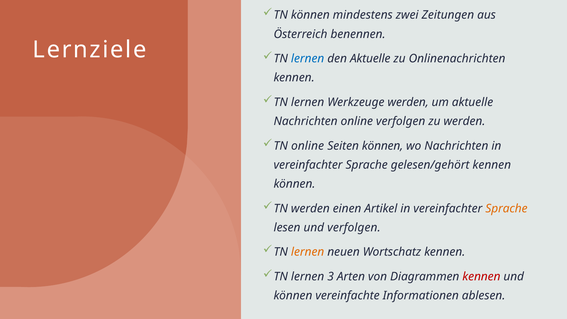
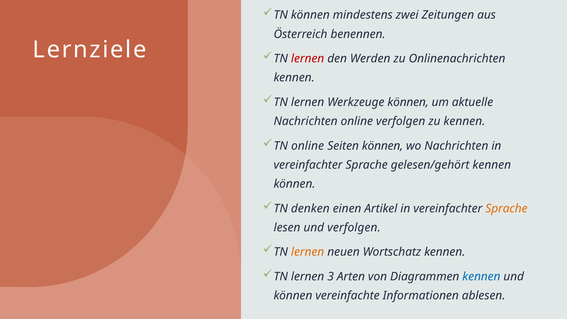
lernen at (308, 59) colour: blue -> red
den Aktuelle: Aktuelle -> Werden
Werkzeuge werden: werden -> können
zu werden: werden -> kennen
TN werden: werden -> denken
kennen at (481, 276) colour: red -> blue
